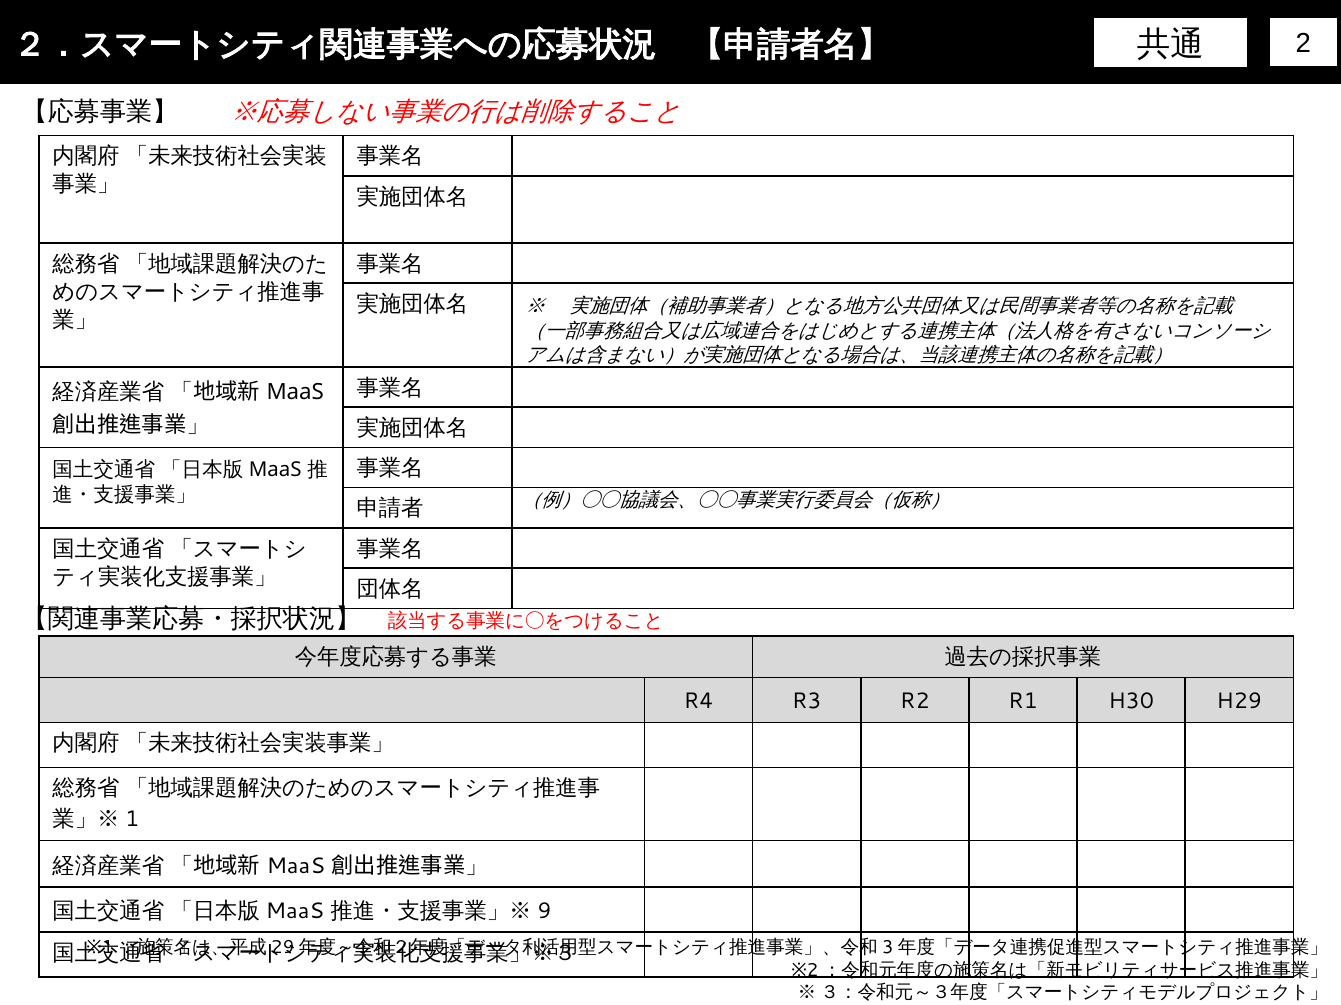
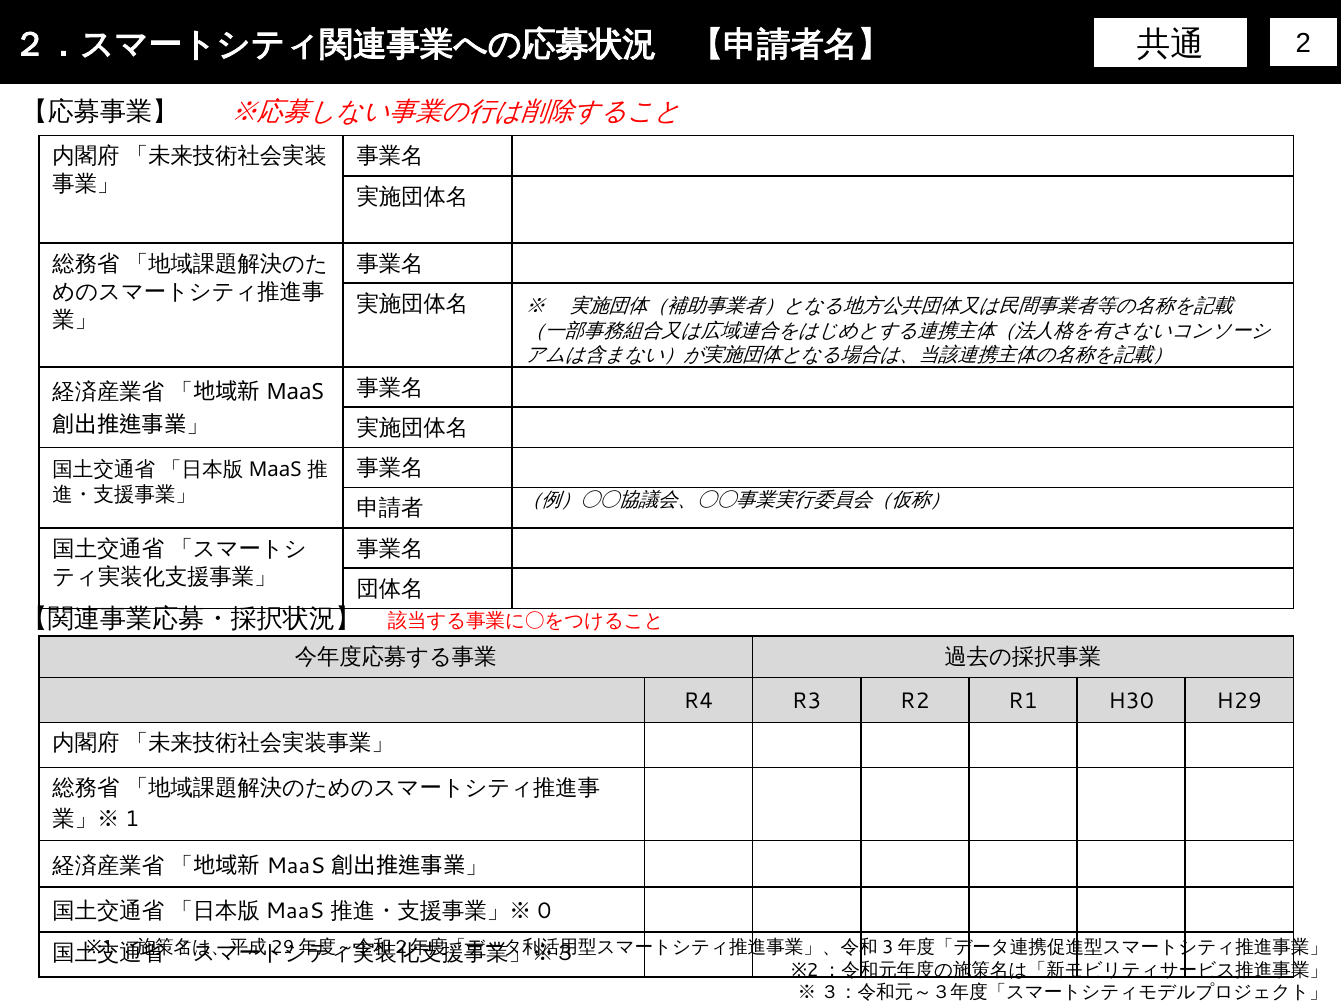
9: 9 -> 0
